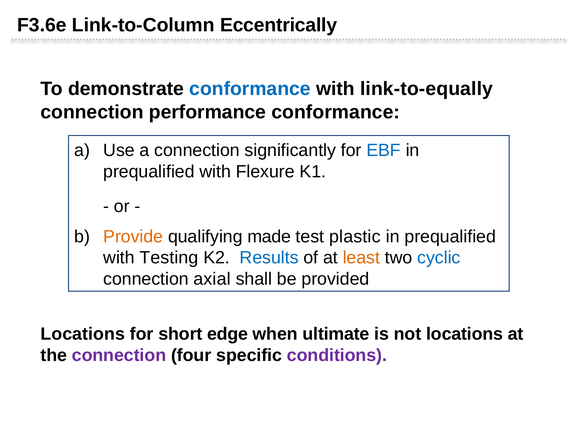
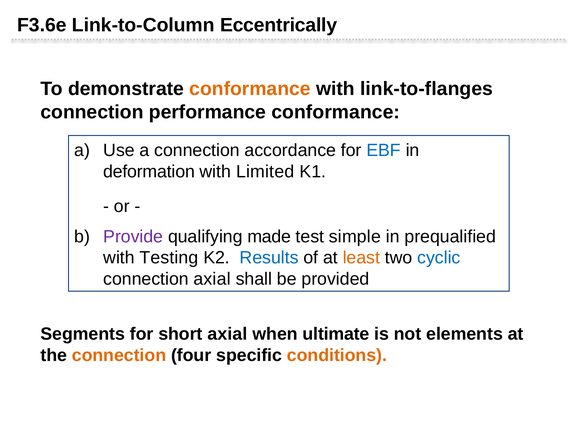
conformance at (250, 89) colour: blue -> orange
link-to-equally: link-to-equally -> link-to-flanges
significantly: significantly -> accordance
prequalified at (149, 172): prequalified -> deformation
Flexure: Flexure -> Limited
Provide colour: orange -> purple
plastic: plastic -> simple
Locations at (83, 334): Locations -> Segments
short edge: edge -> axial
not locations: locations -> elements
connection at (119, 355) colour: purple -> orange
conditions colour: purple -> orange
